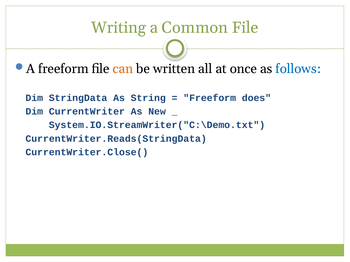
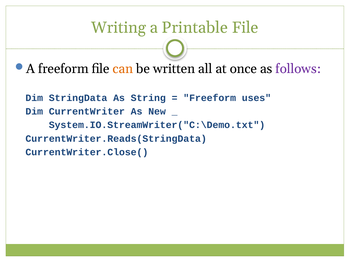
Common: Common -> Printable
follows colour: blue -> purple
does: does -> uses
